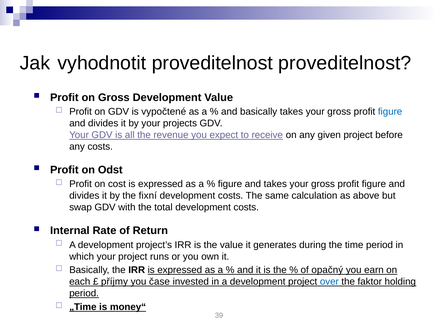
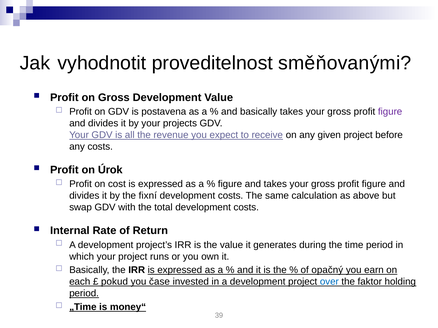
proveditelnost proveditelnost: proveditelnost -> směňovanými
vypočtené: vypočtené -> postavena
figure at (390, 112) colour: blue -> purple
Odst: Odst -> Úrok
příjmy: příjmy -> pokud
